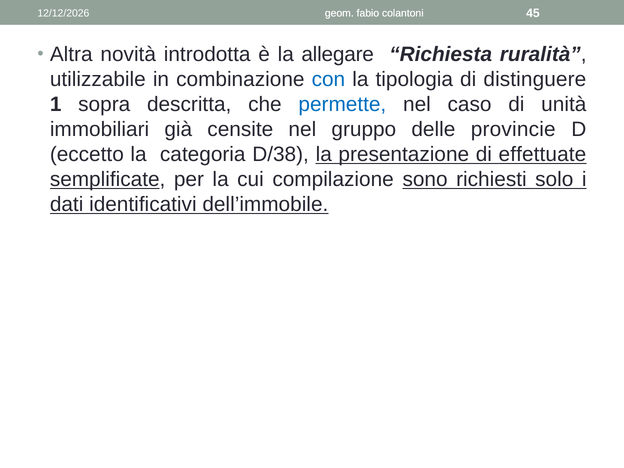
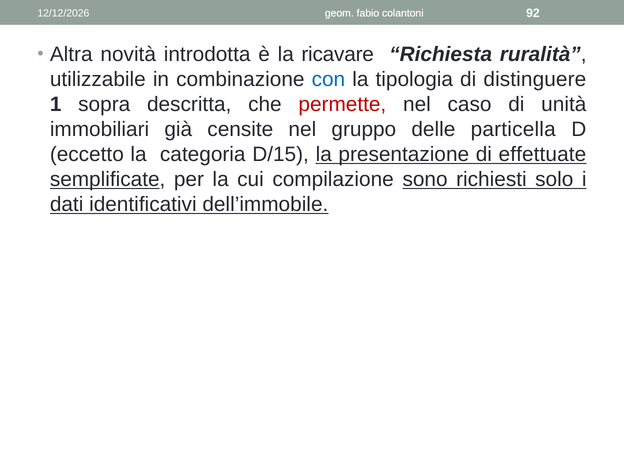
45: 45 -> 92
allegare: allegare -> ricavare
permette colour: blue -> red
provincie: provincie -> particella
D/38: D/38 -> D/15
